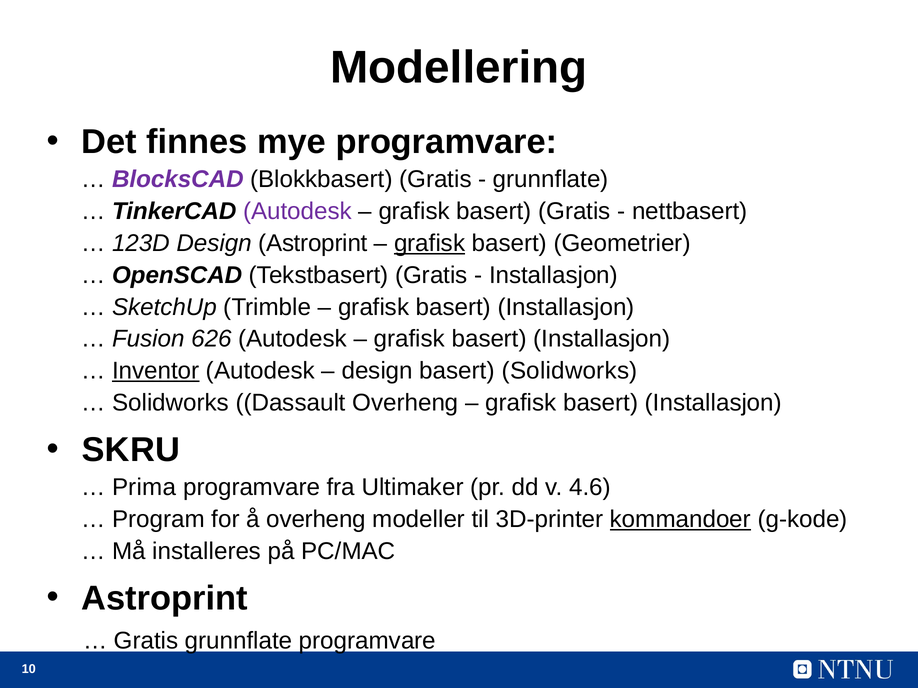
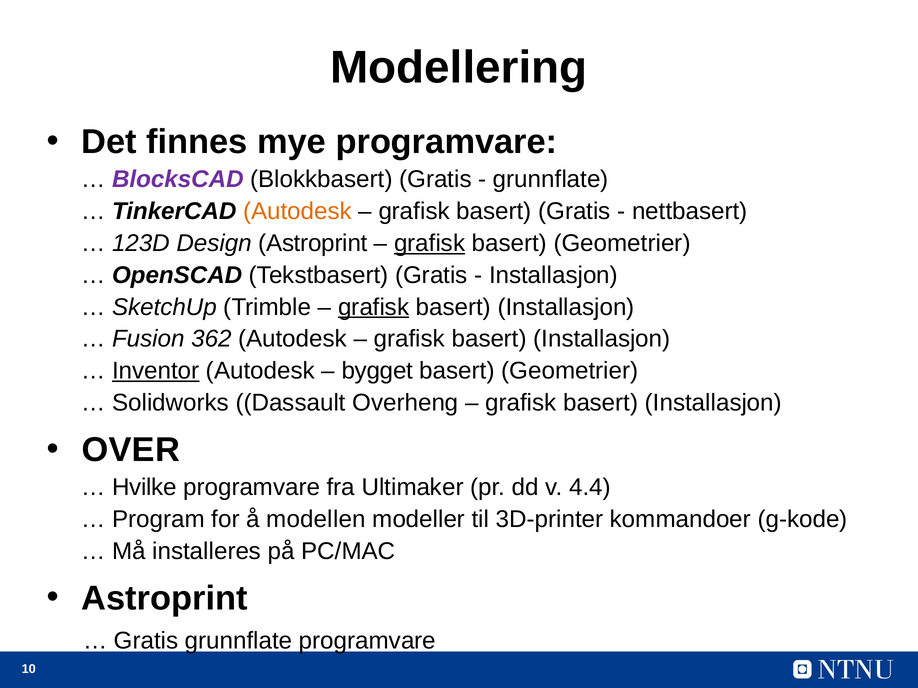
Autodesk at (297, 211) colour: purple -> orange
grafisk at (374, 307) underline: none -> present
626: 626 -> 362
design at (377, 371): design -> bygget
Solidworks at (570, 371): Solidworks -> Geometrier
SKRU: SKRU -> OVER
Prima: Prima -> Hvilke
4.6: 4.6 -> 4.4
å overheng: overheng -> modellen
kommandoer underline: present -> none
